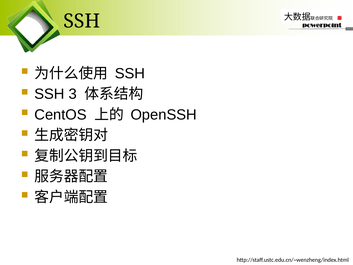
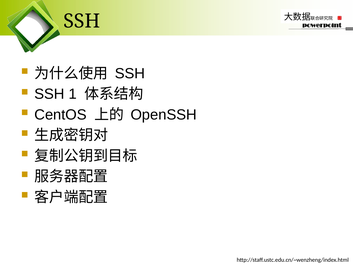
3: 3 -> 1
